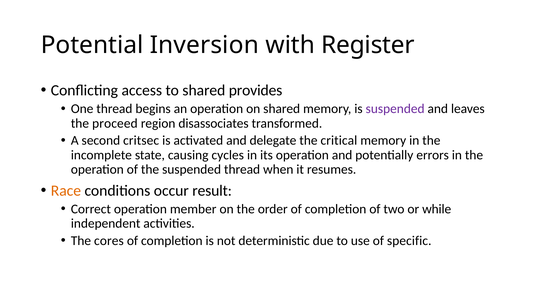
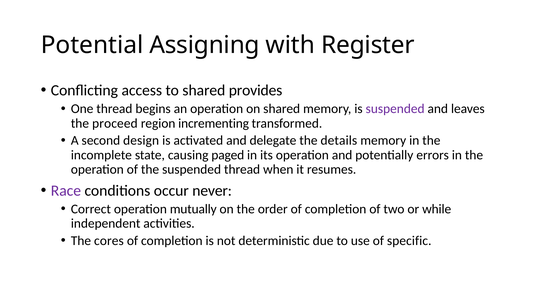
Inversion: Inversion -> Assigning
disassociates: disassociates -> incrementing
critsec: critsec -> design
critical: critical -> details
cycles: cycles -> paged
Race colour: orange -> purple
result: result -> never
member: member -> mutually
